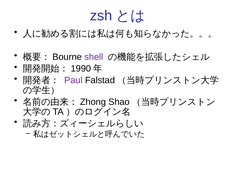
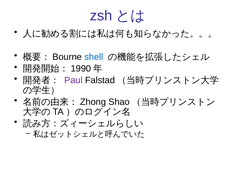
shell colour: purple -> blue
